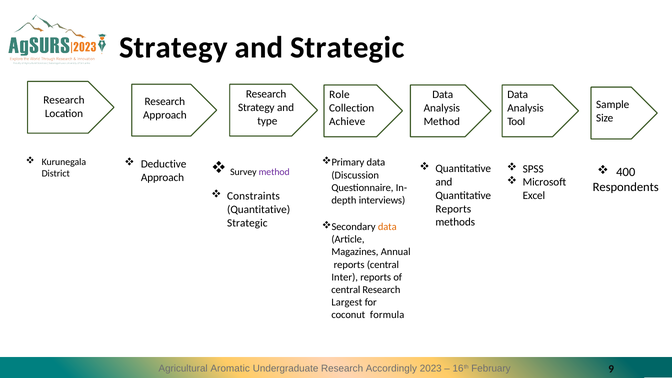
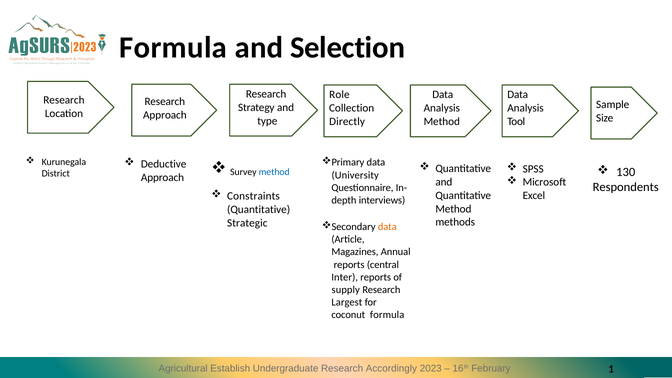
Strategy at (173, 48): Strategy -> Formula
and Strategic: Strategic -> Selection
Achieve: Achieve -> Directly
method at (274, 172) colour: purple -> blue
400: 400 -> 130
Discussion: Discussion -> University
Reports at (453, 209): Reports -> Method
central at (346, 290): central -> supply
Aromatic: Aromatic -> Establish
9: 9 -> 1
